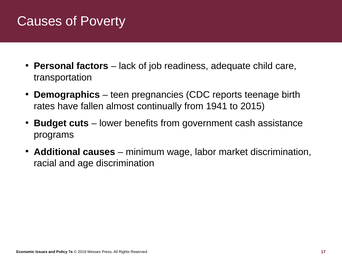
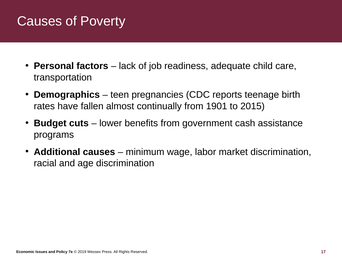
1941: 1941 -> 1901
